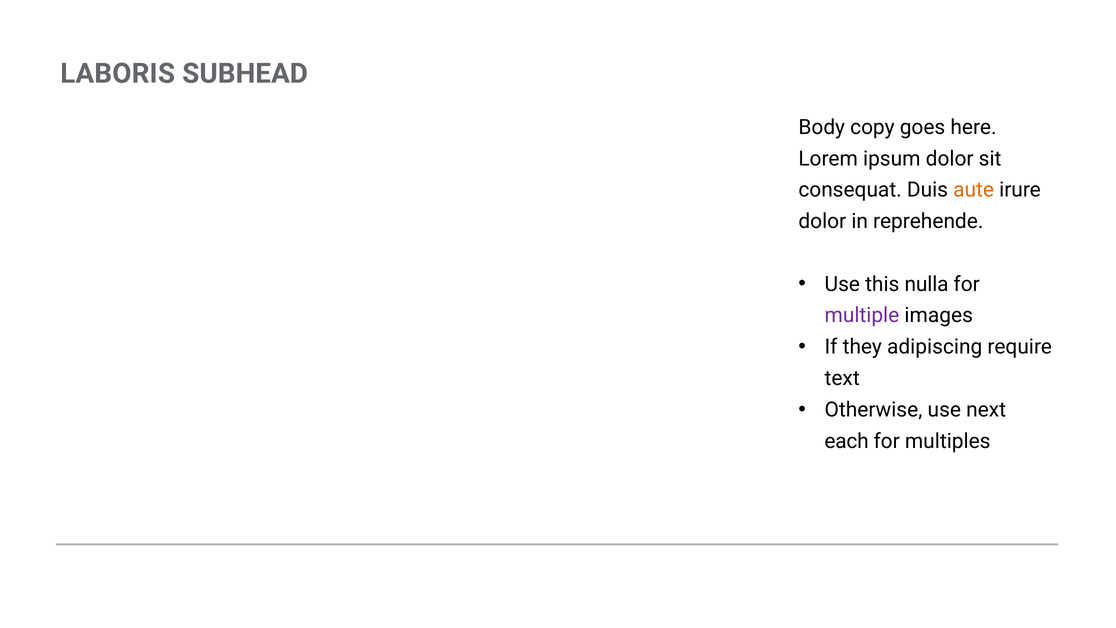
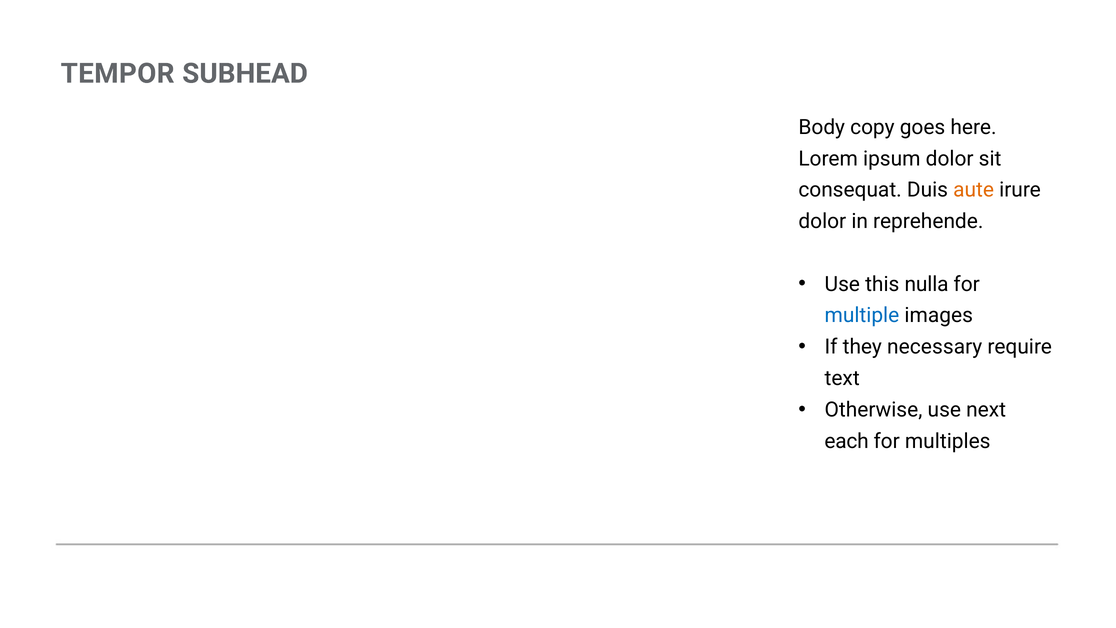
LABORIS: LABORIS -> TEMPOR
multiple colour: purple -> blue
adipiscing: adipiscing -> necessary
